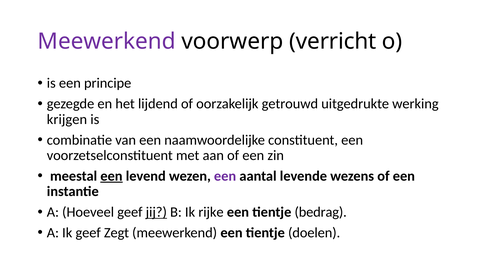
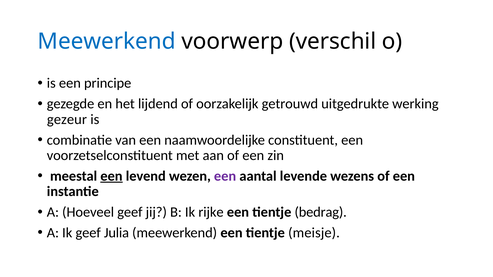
Meewerkend at (107, 41) colour: purple -> blue
verricht: verricht -> verschil
krijgen: krijgen -> gezeur
jij underline: present -> none
Zegt: Zegt -> Julia
doelen: doelen -> meisje
